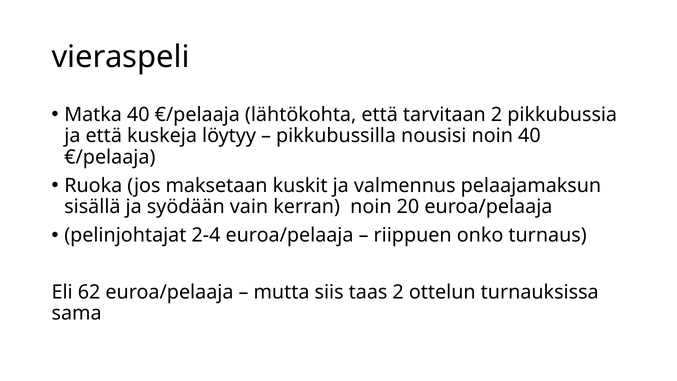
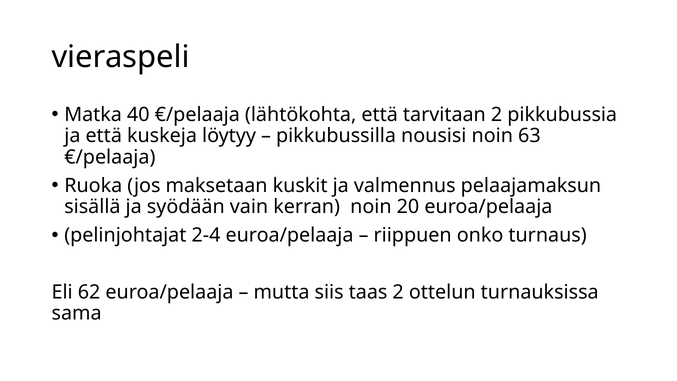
noin 40: 40 -> 63
